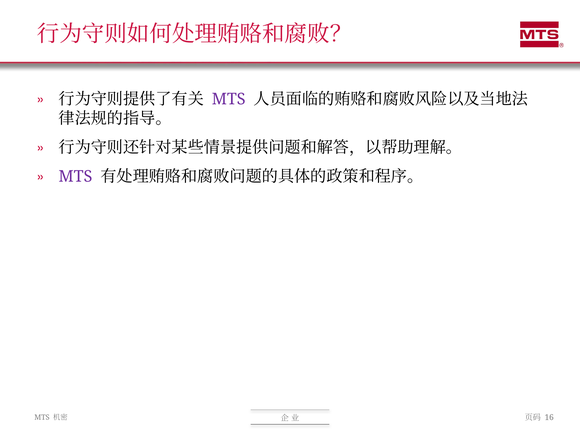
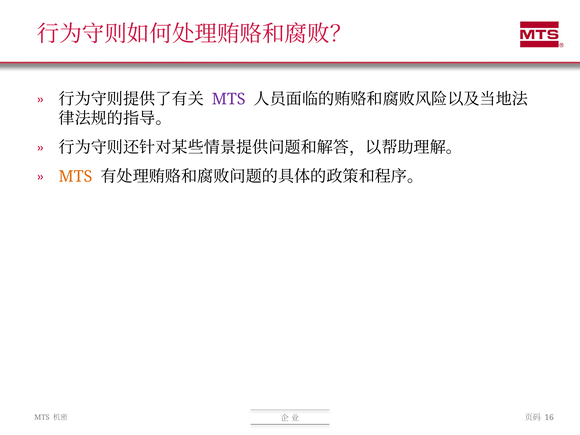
MTS at (75, 177) colour: purple -> orange
